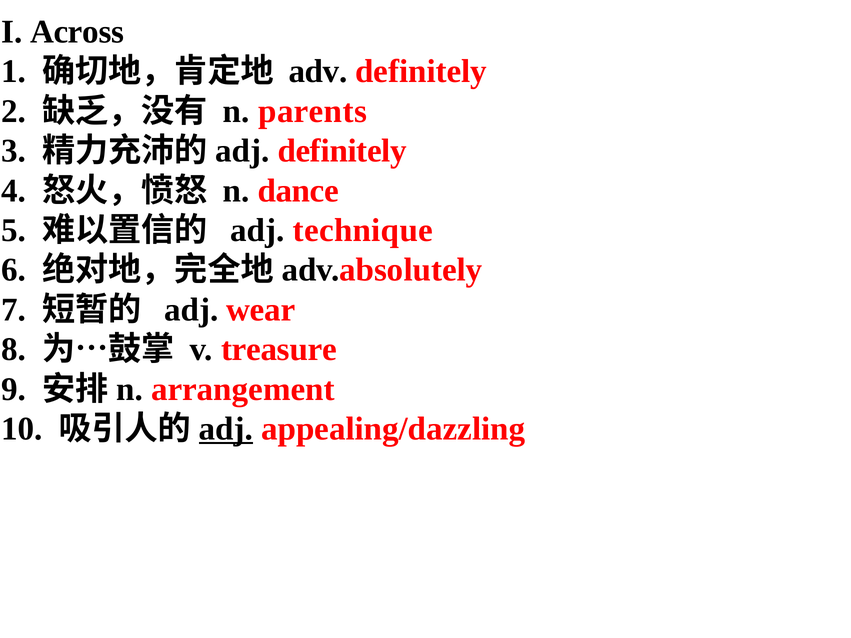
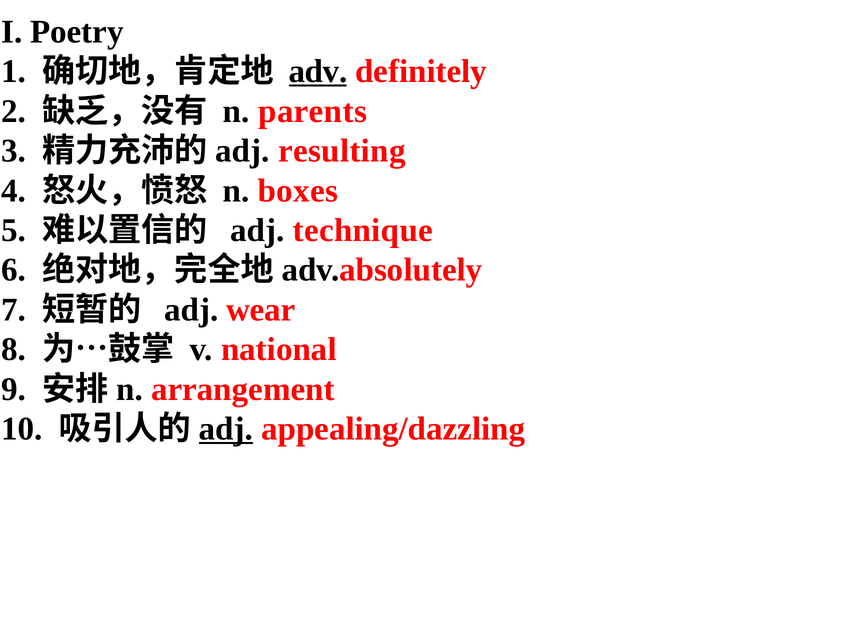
Across: Across -> Poetry
adv underline: none -> present
adj definitely: definitely -> resulting
dance: dance -> boxes
treasure: treasure -> national
